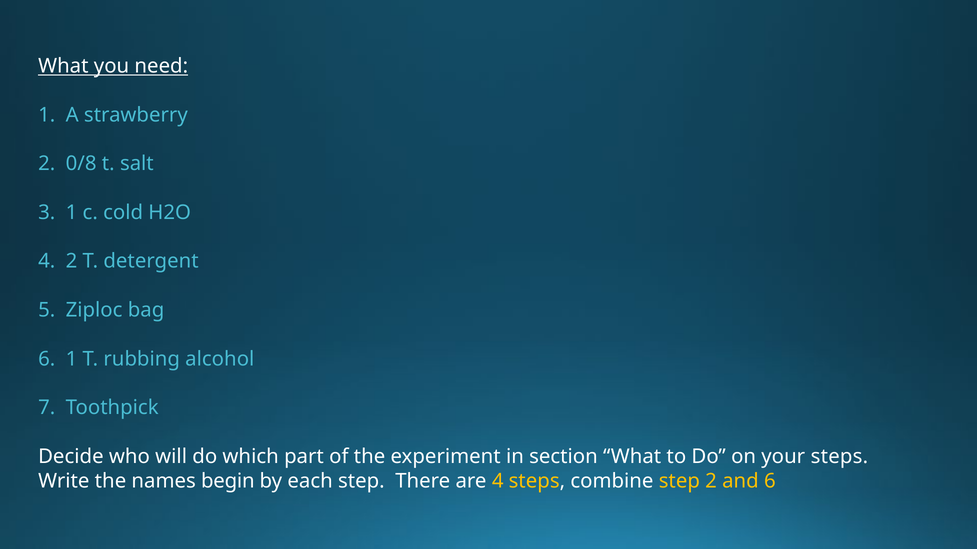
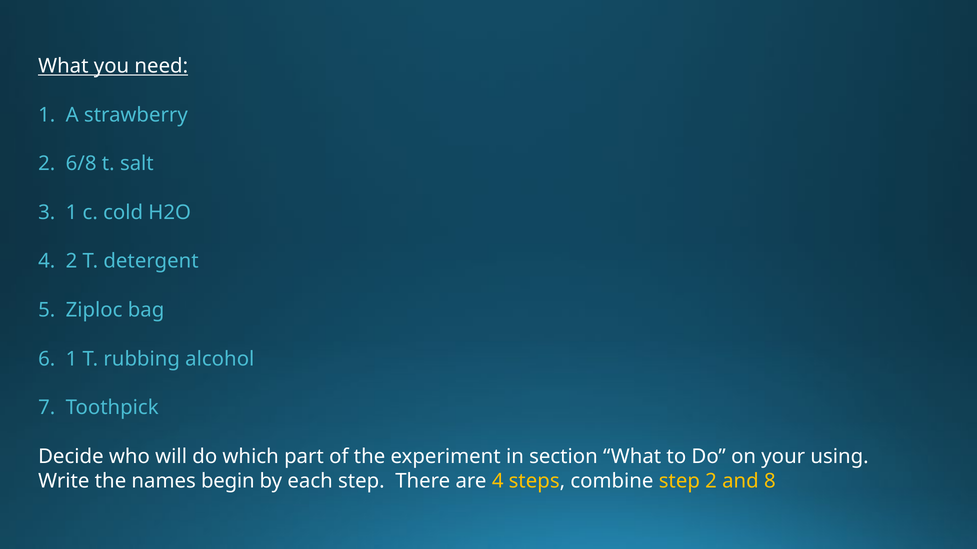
0/8: 0/8 -> 6/8
your steps: steps -> using
and 6: 6 -> 8
